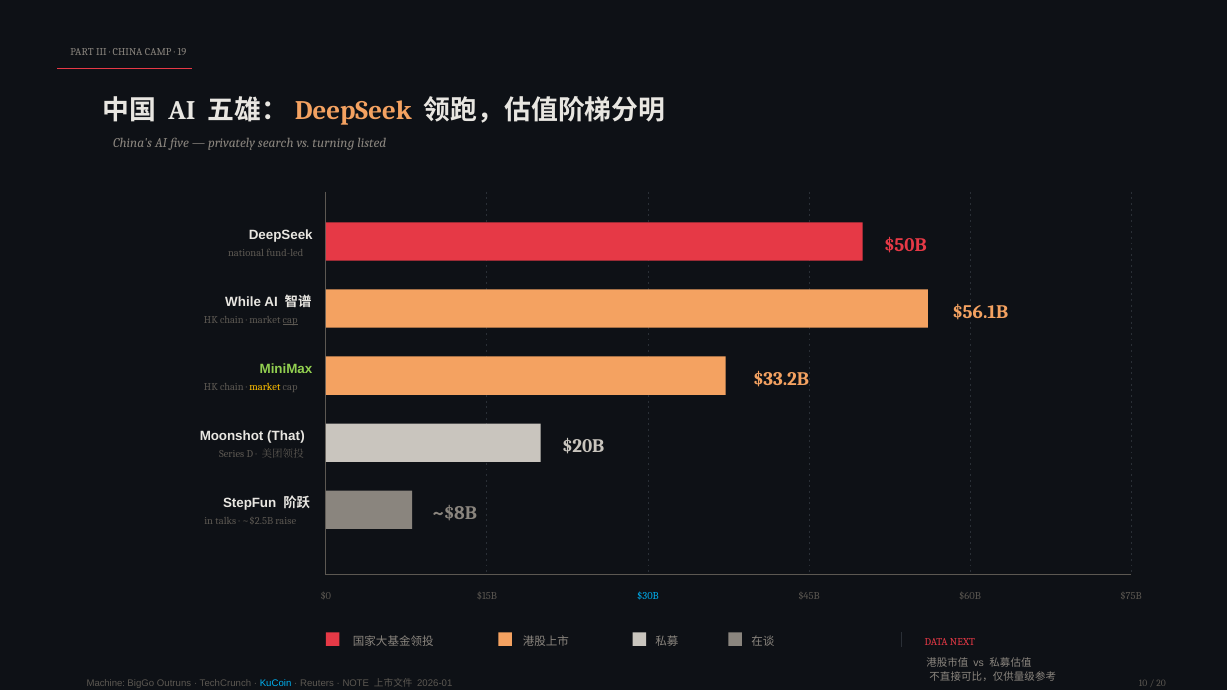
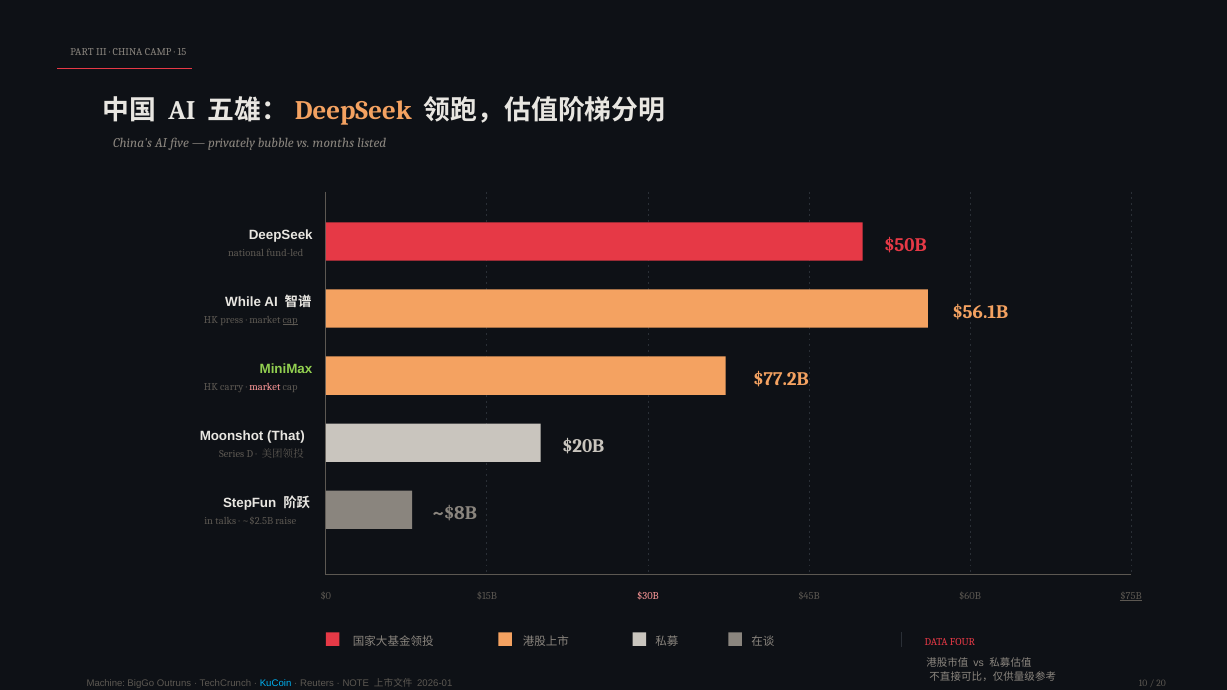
19: 19 -> 15
search: search -> bubble
turning: turning -> months
chain at (232, 320): chain -> press
chain at (232, 387): chain -> carry
market at (265, 387) colour: yellow -> pink
$33.2B: $33.2B -> $77.2B
$30B colour: light blue -> pink
$75B underline: none -> present
NEXT: NEXT -> FOUR
